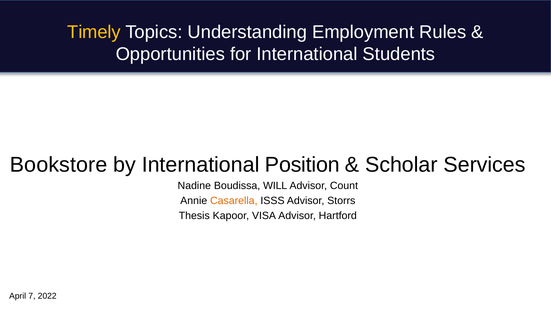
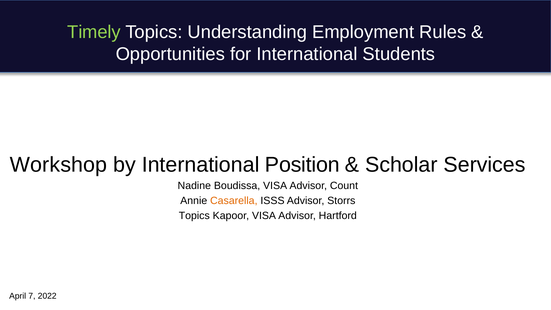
Timely colour: yellow -> light green
Bookstore: Bookstore -> Workshop
Boudissa WILL: WILL -> VISA
Thesis at (194, 216): Thesis -> Topics
